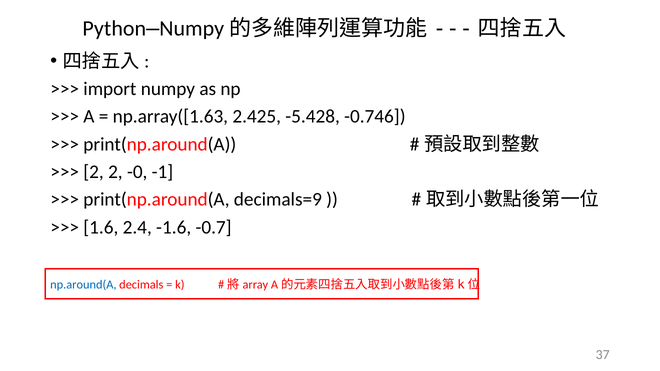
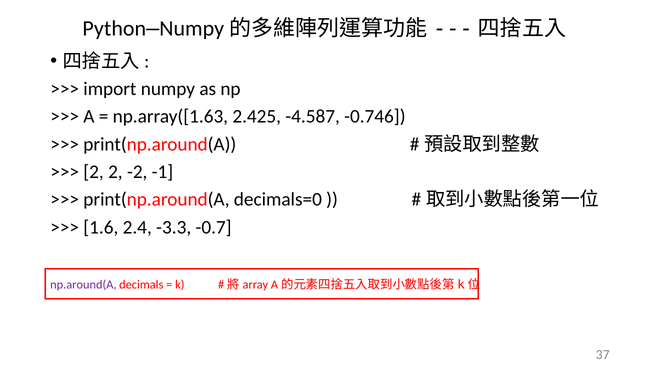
-5.428: -5.428 -> -4.587
-0: -0 -> -2
decimals=9: decimals=9 -> decimals=0
-1.6: -1.6 -> -3.3
np.around(A colour: blue -> purple
